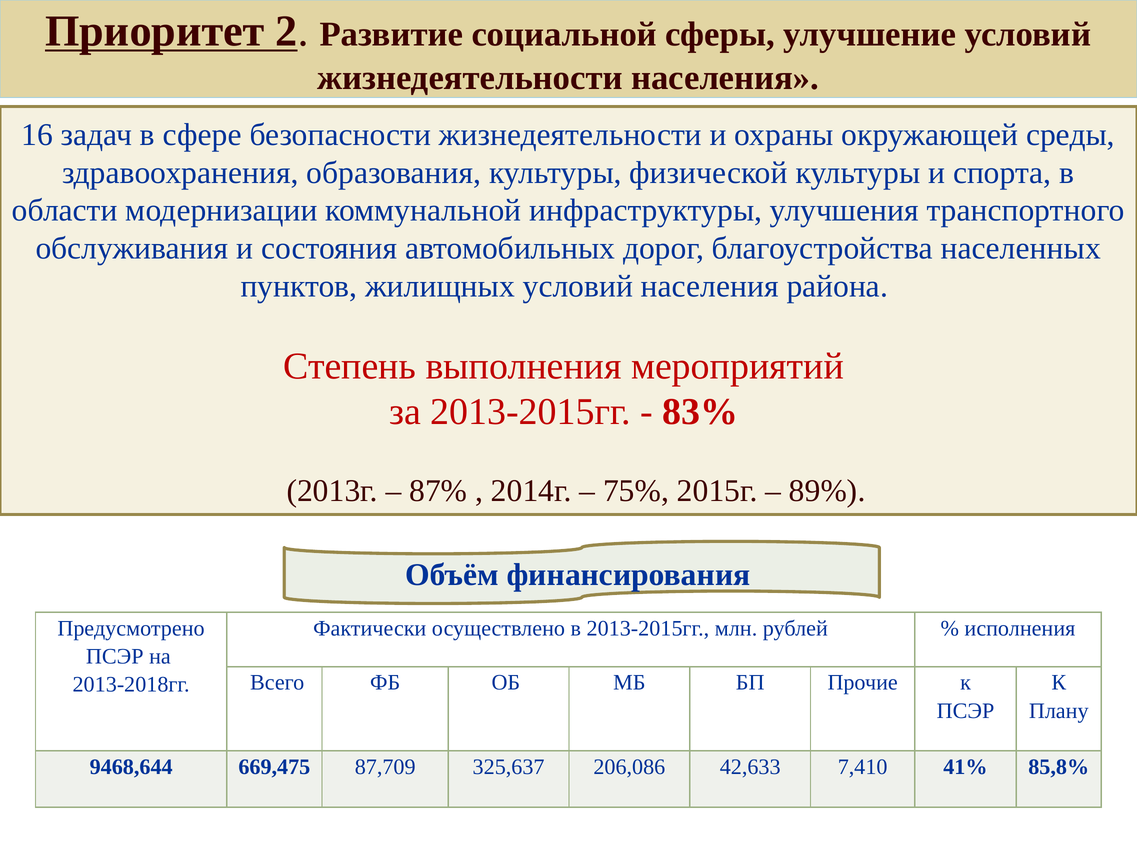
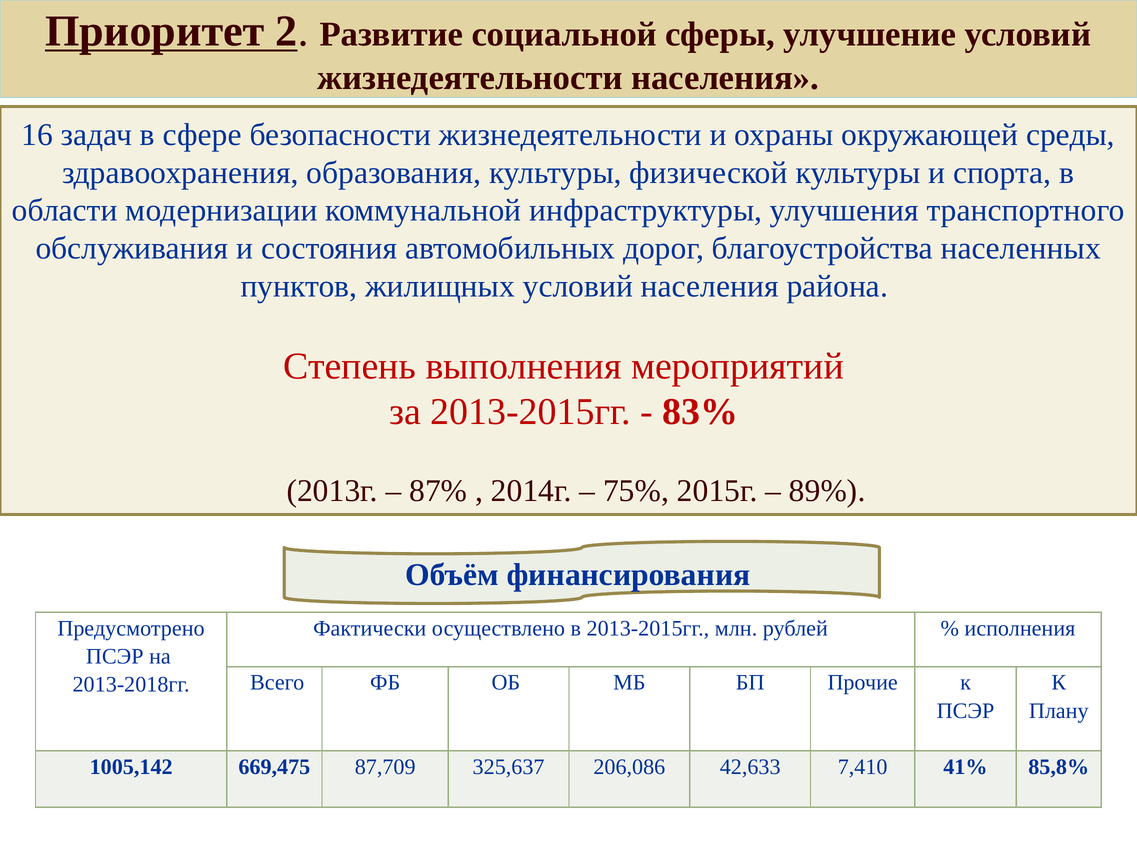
9468,644: 9468,644 -> 1005,142
